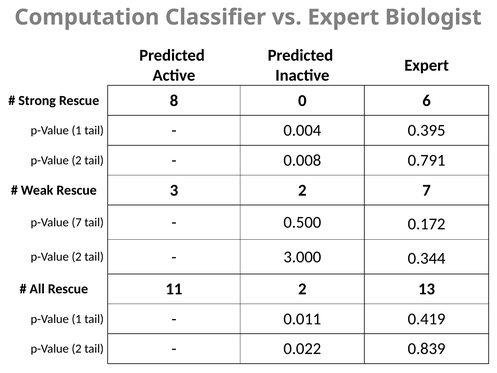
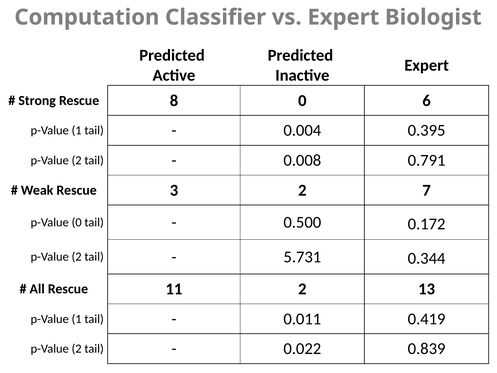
p-Value 7: 7 -> 0
3.000: 3.000 -> 5.731
